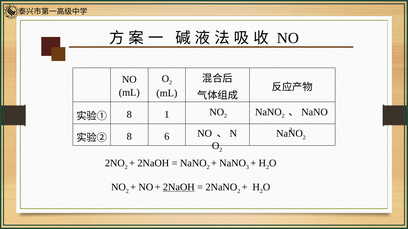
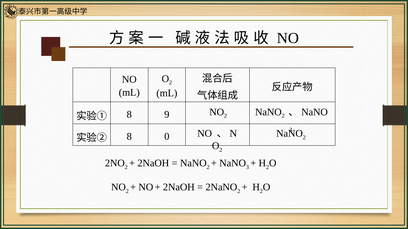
1: 1 -> 9
6: 6 -> 0
2NaOH at (179, 188) underline: present -> none
